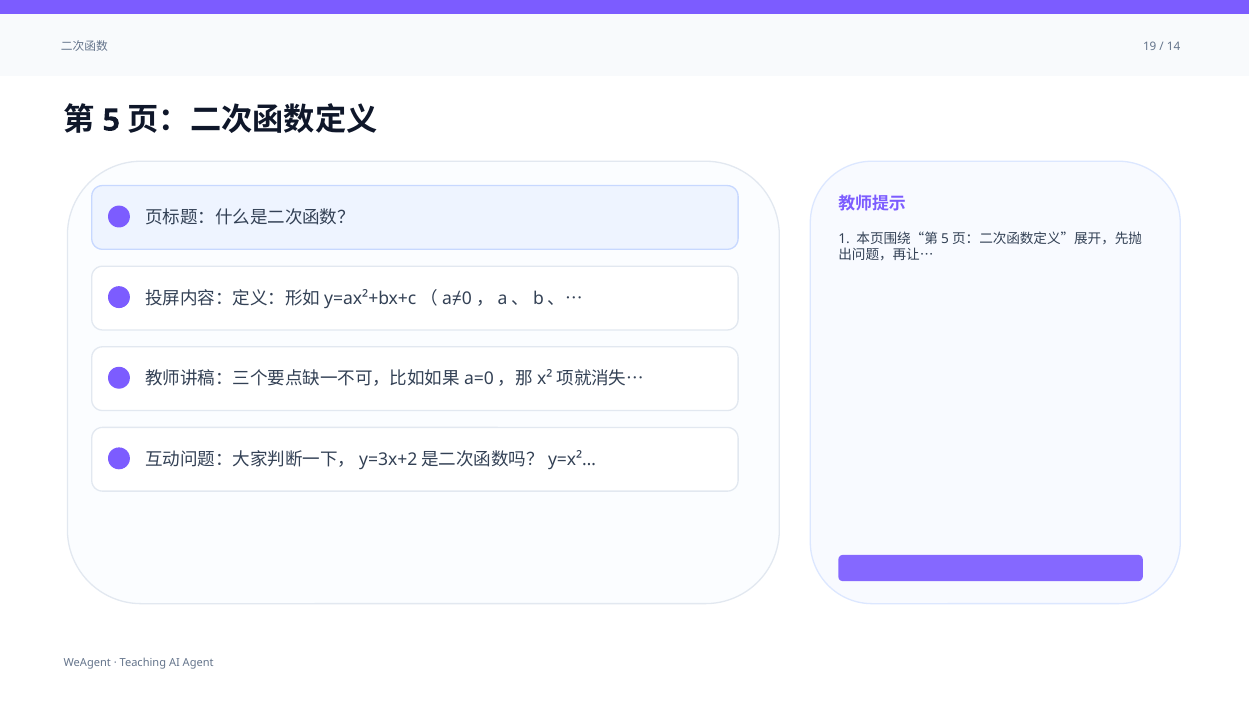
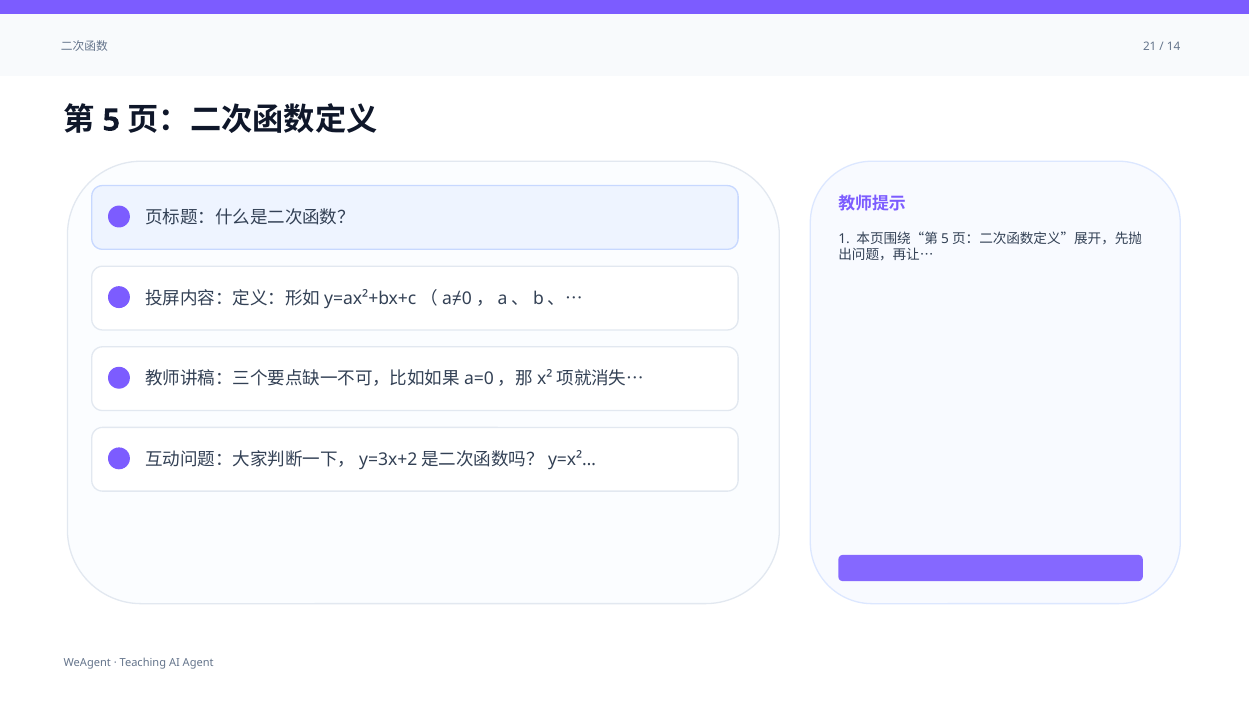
19: 19 -> 21
